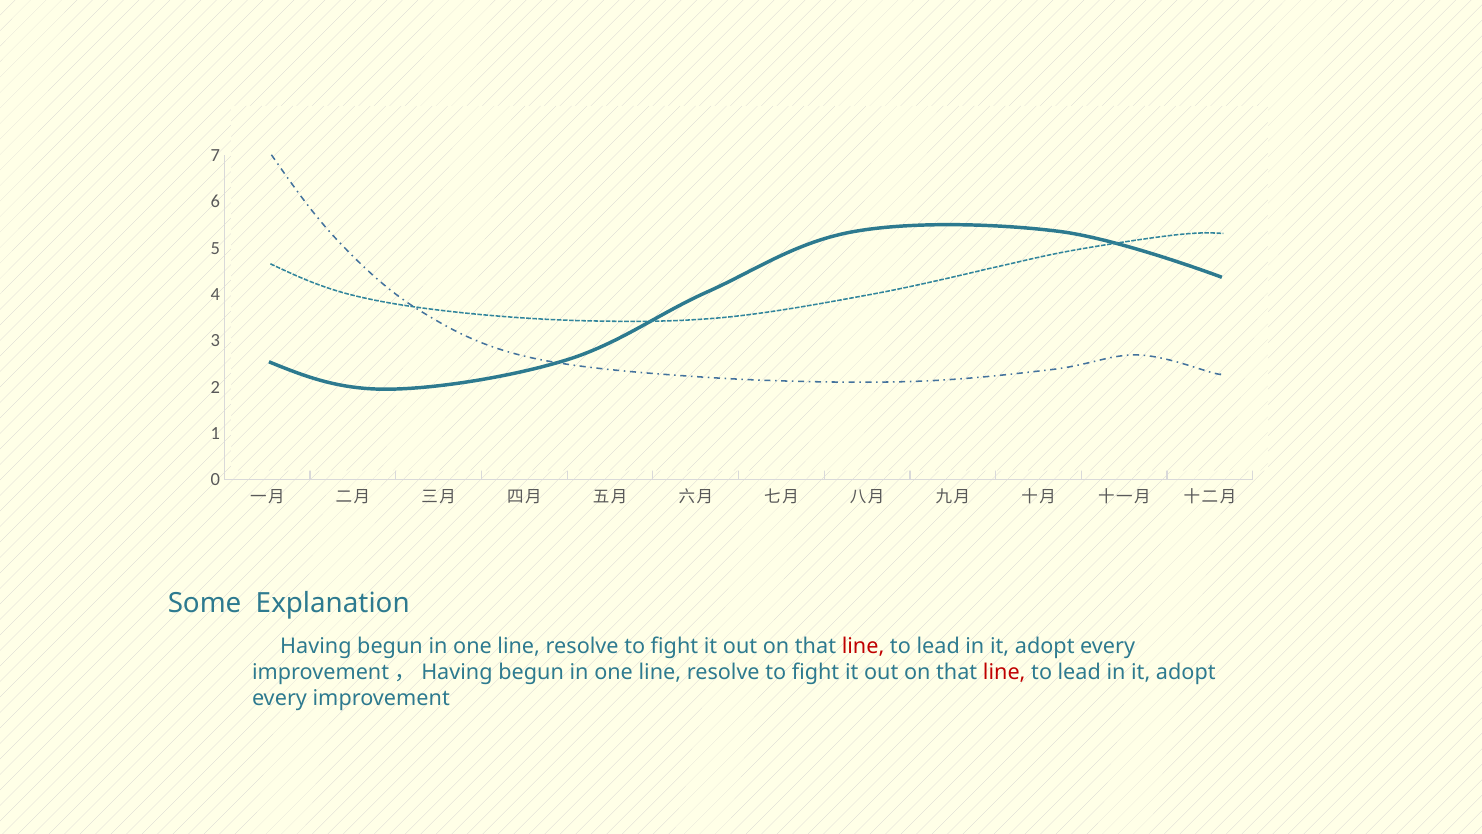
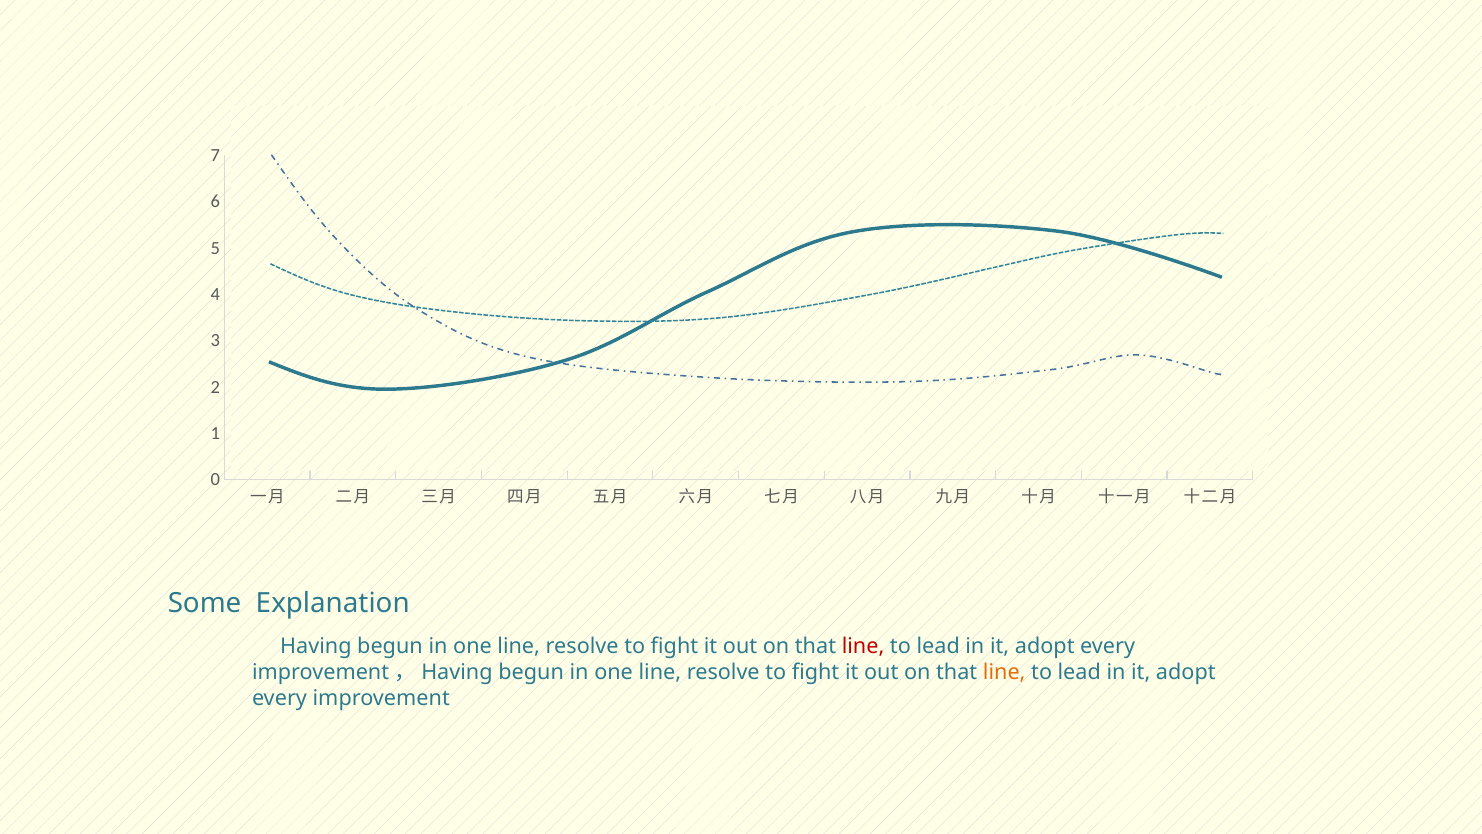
line at (1004, 672) colour: red -> orange
